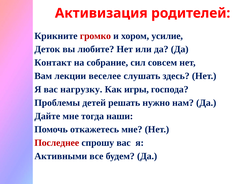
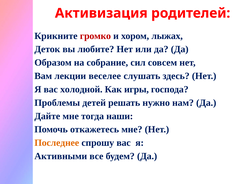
усилие: усилие -> лыжах
Контакт: Контакт -> Образом
нагрузку: нагрузку -> холодной
Последнее colour: red -> orange
